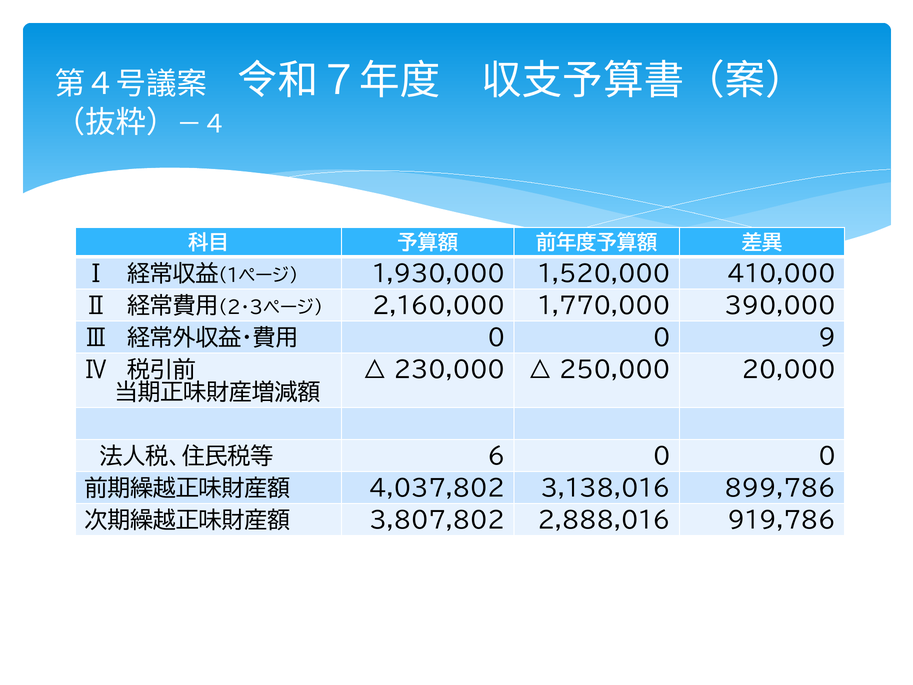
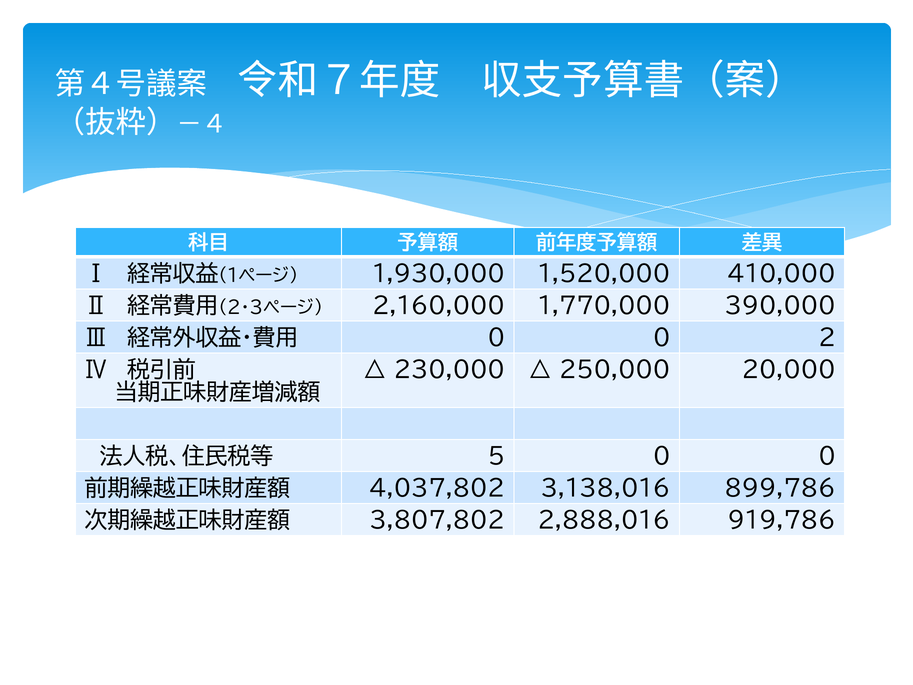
9: 9 -> 2
6: 6 -> 5
